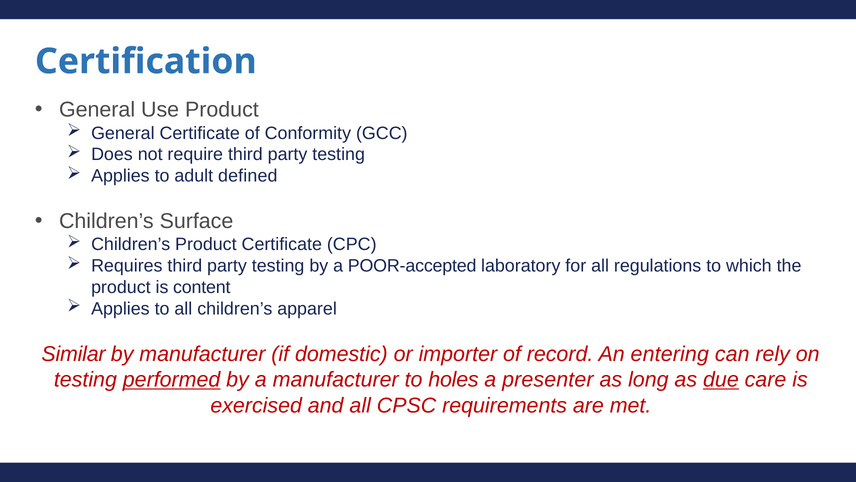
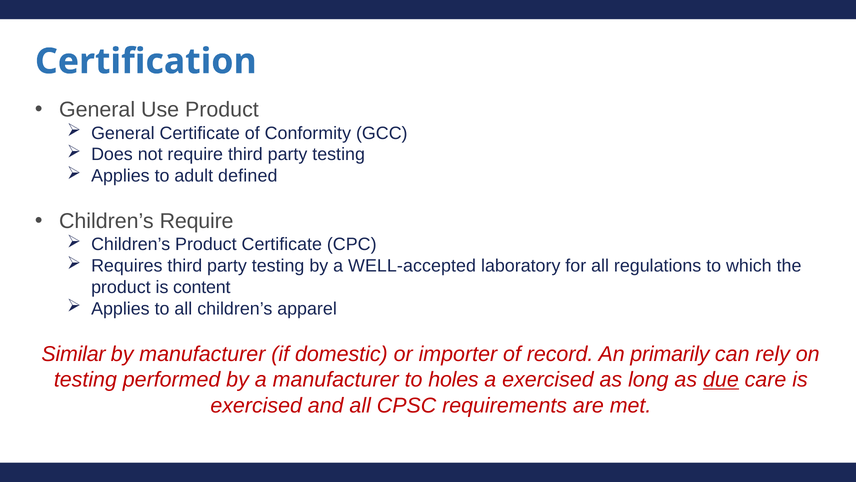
Children’s Surface: Surface -> Require
POOR-accepted: POOR-accepted -> WELL-accepted
entering: entering -> primarily
performed underline: present -> none
a presenter: presenter -> exercised
